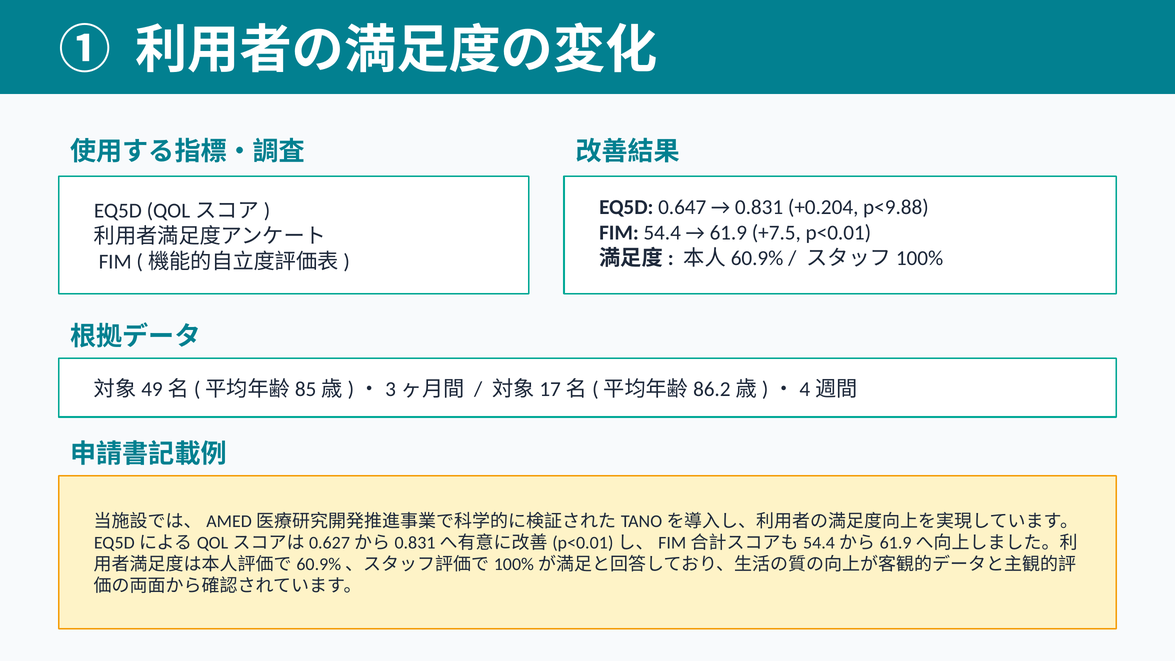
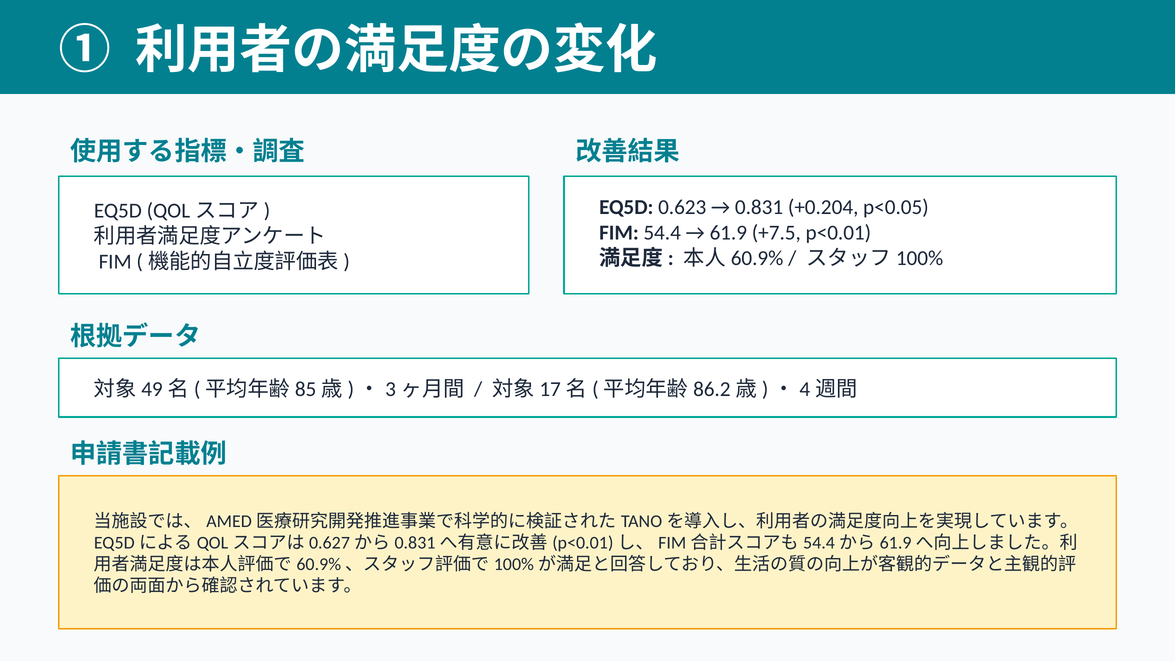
0.647: 0.647 -> 0.623
p<9.88: p<9.88 -> p<0.05
